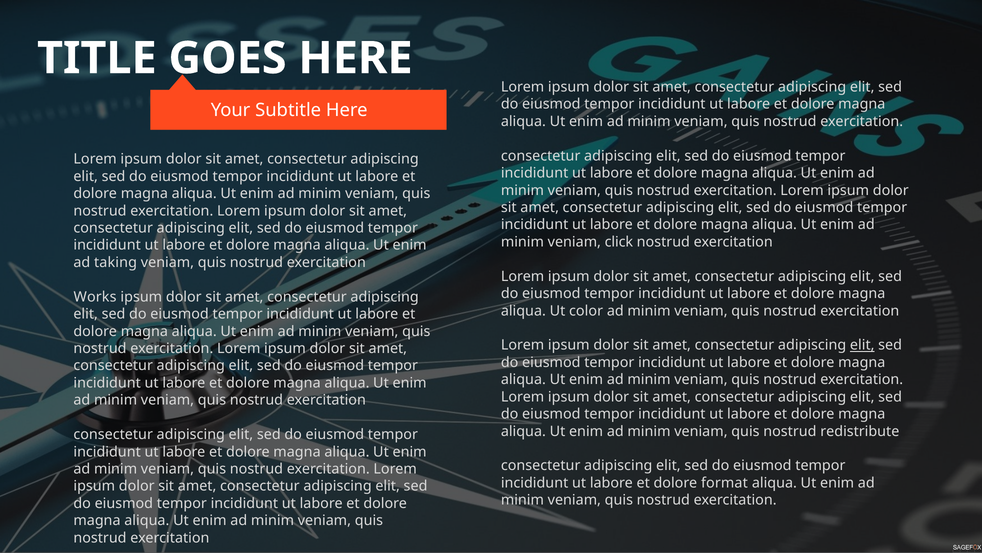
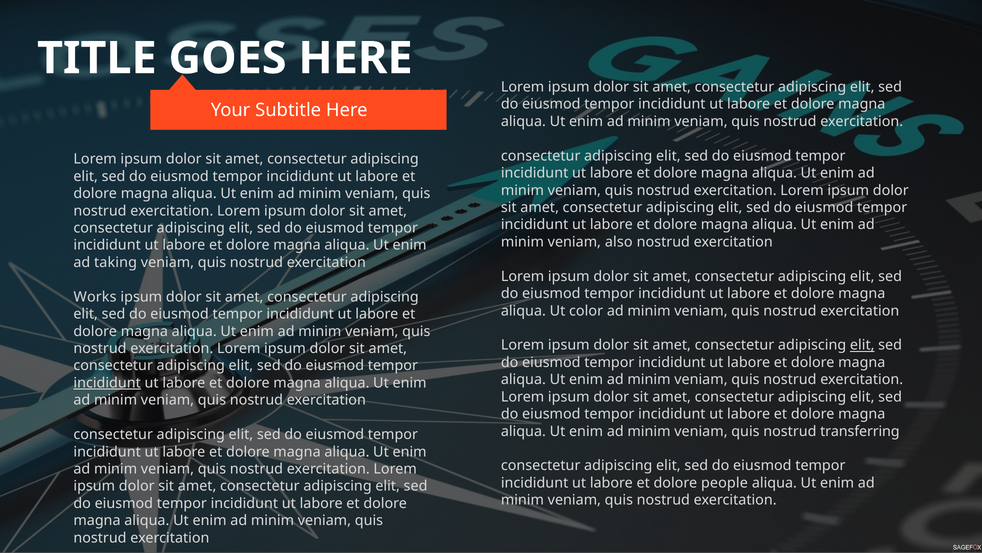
click: click -> also
incididunt at (107, 383) underline: none -> present
redistribute: redistribute -> transferring
format: format -> people
